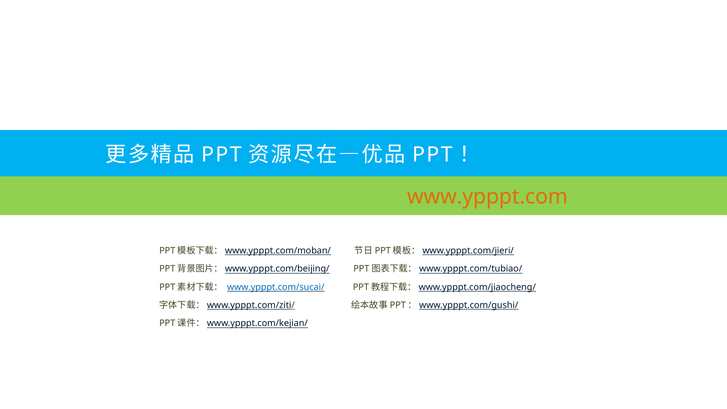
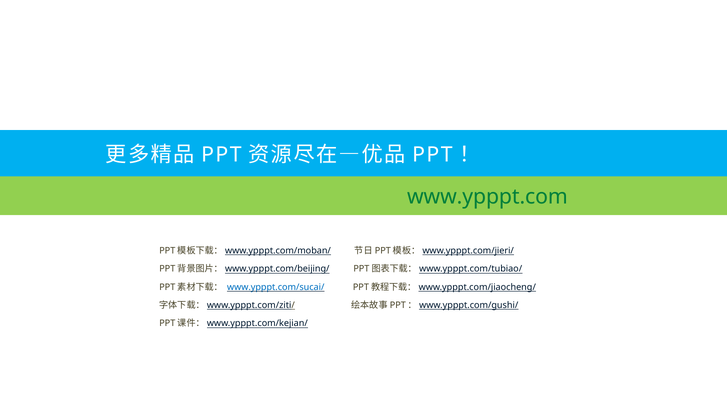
www.ypppt.com colour: orange -> green
